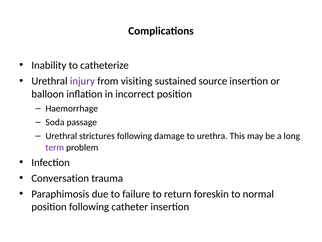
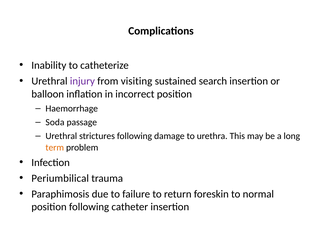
source: source -> search
term colour: purple -> orange
Conversation: Conversation -> Periumbilical
